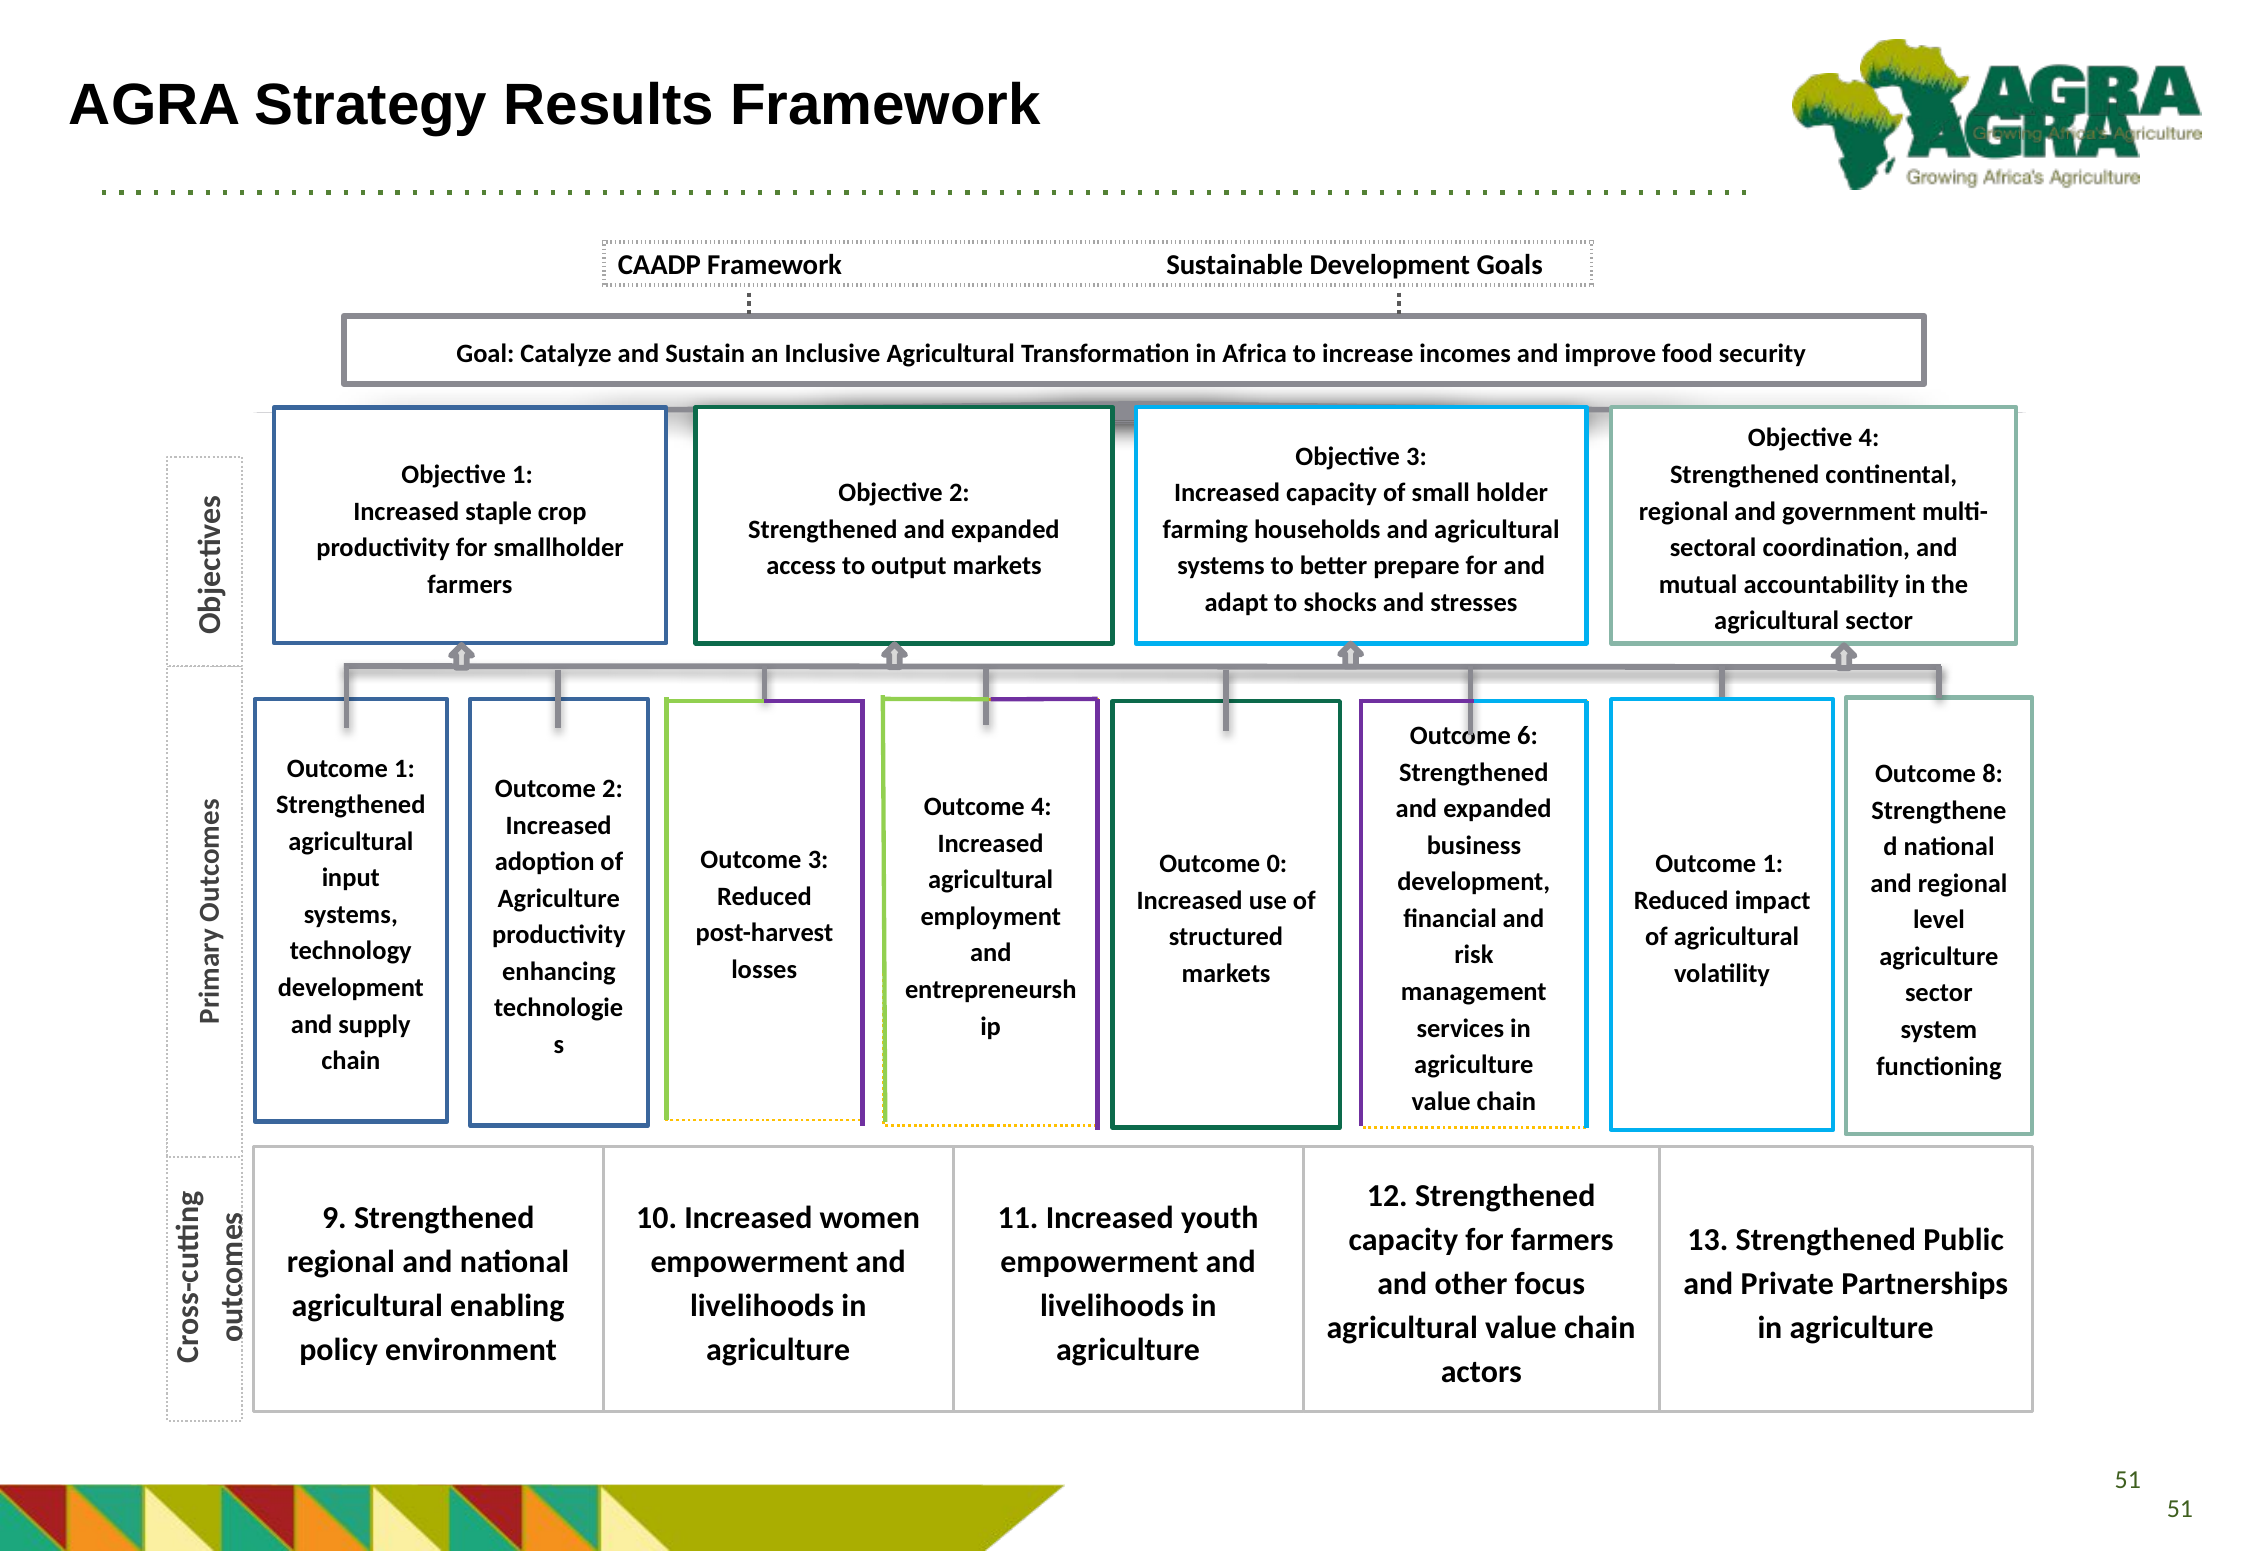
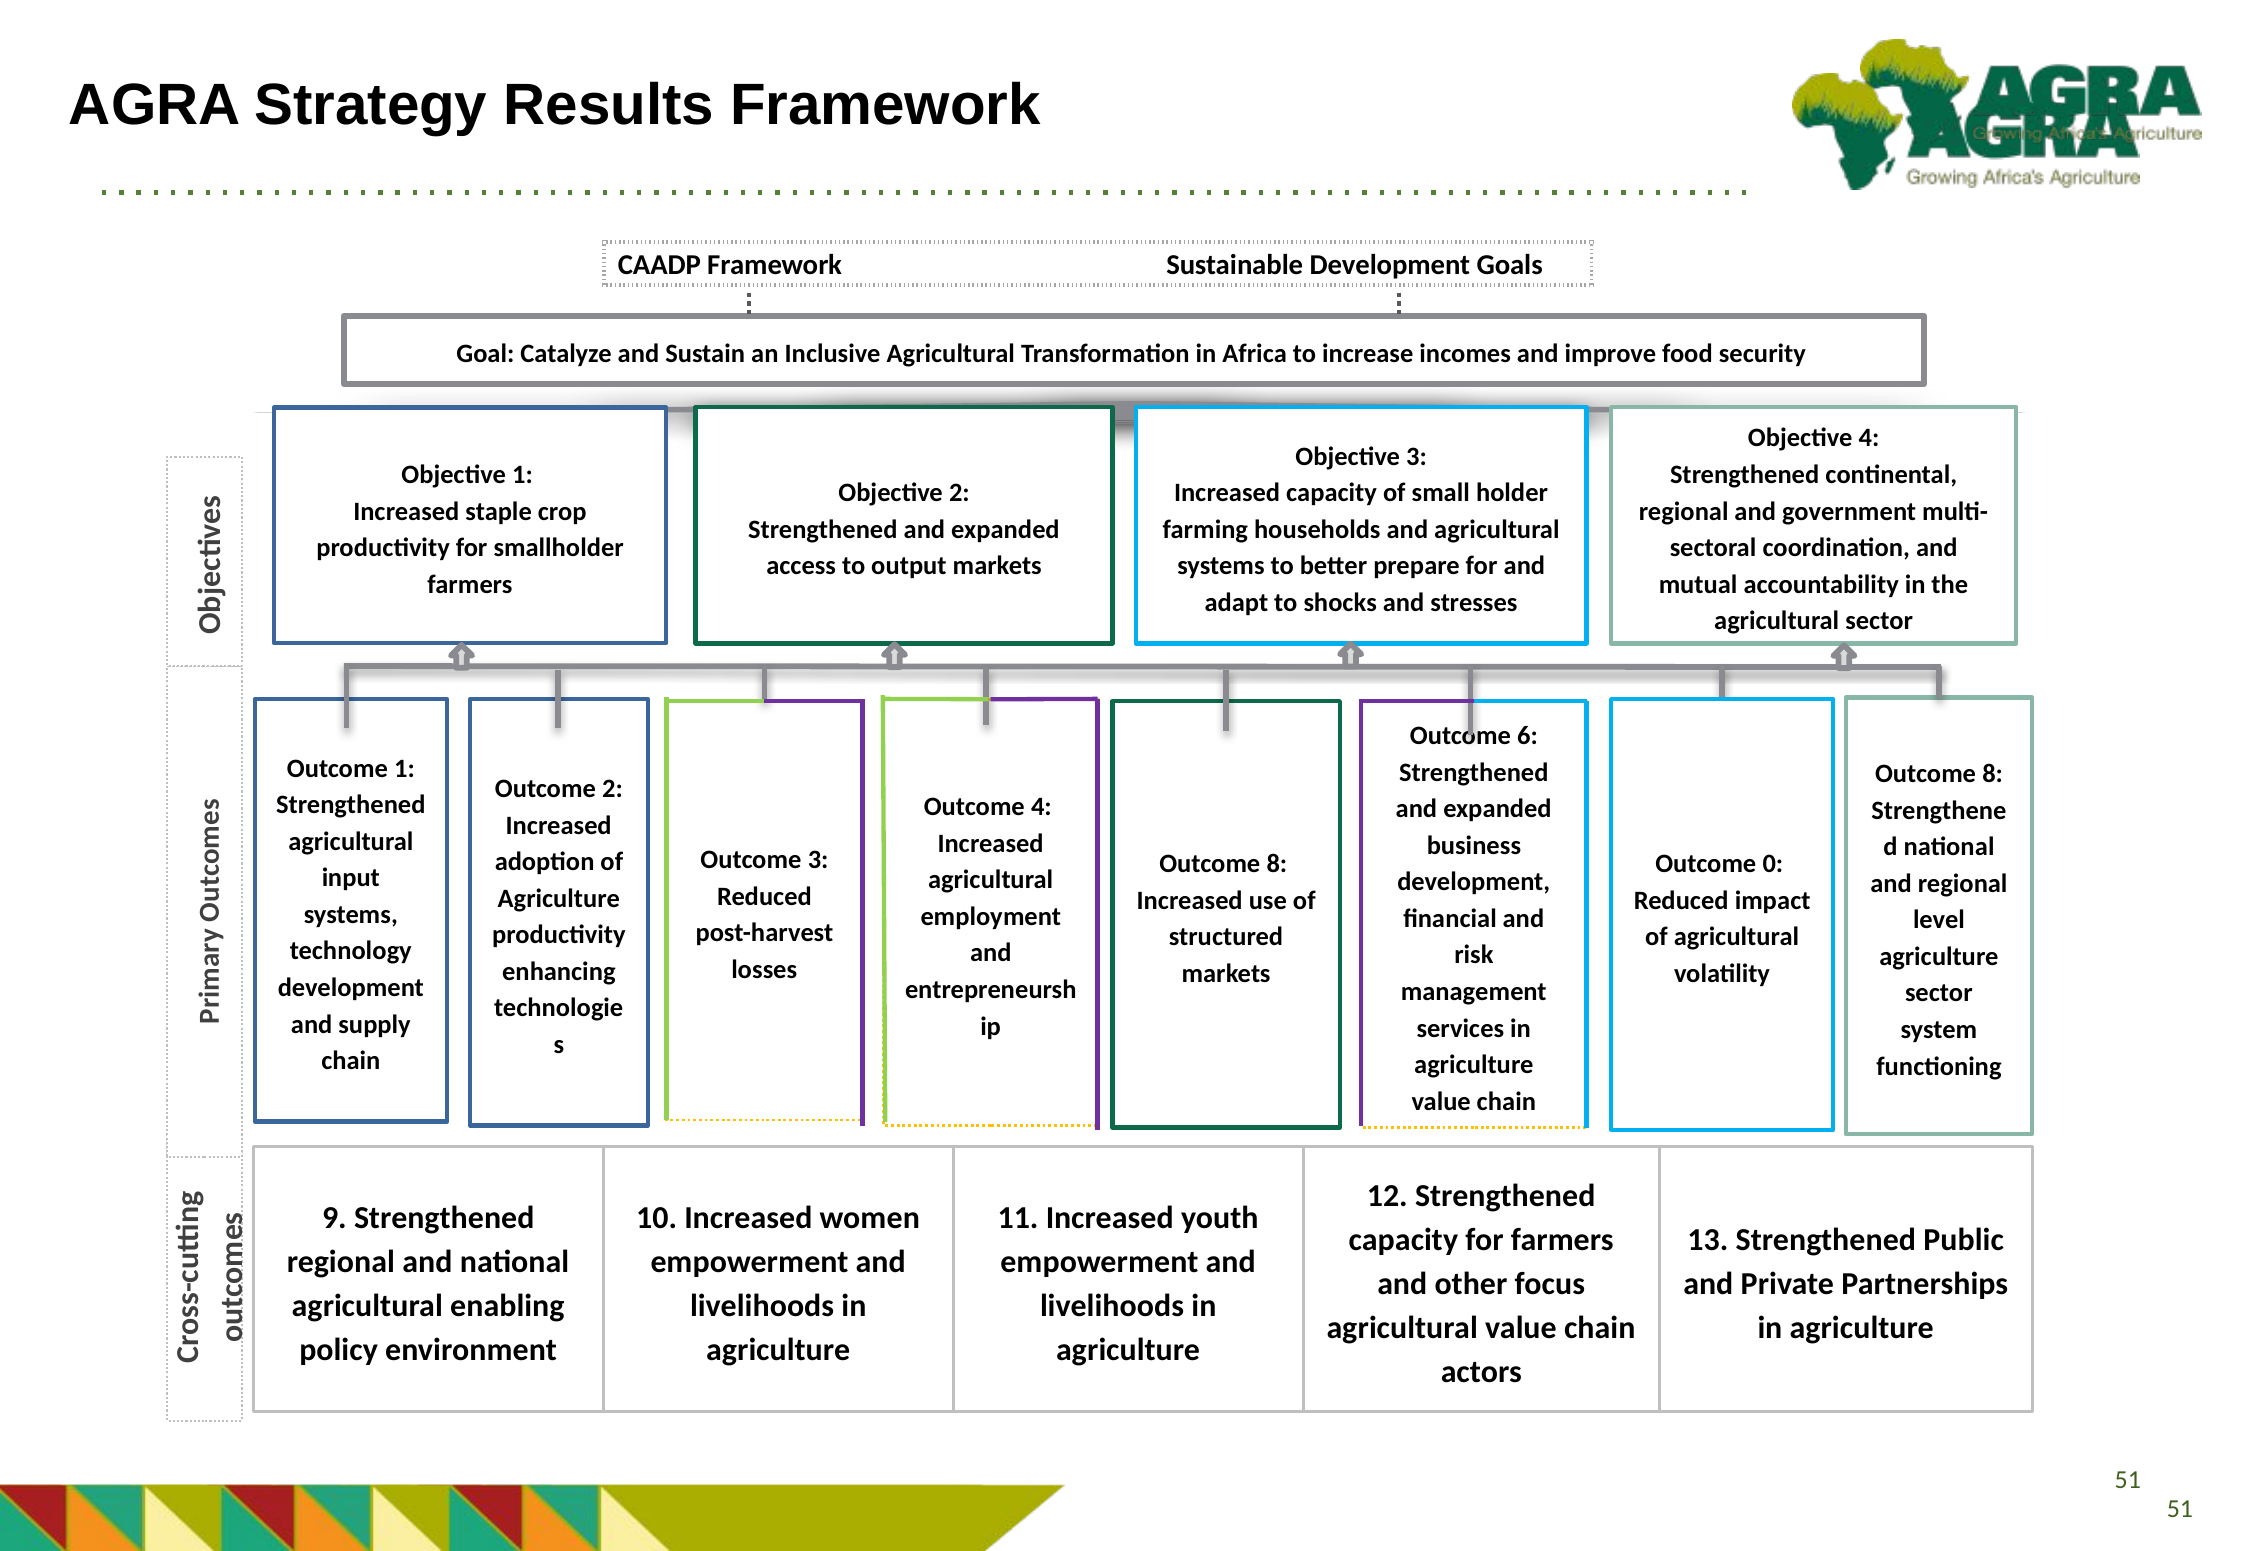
0 at (1277, 864): 0 -> 8
1 at (1773, 864): 1 -> 0
